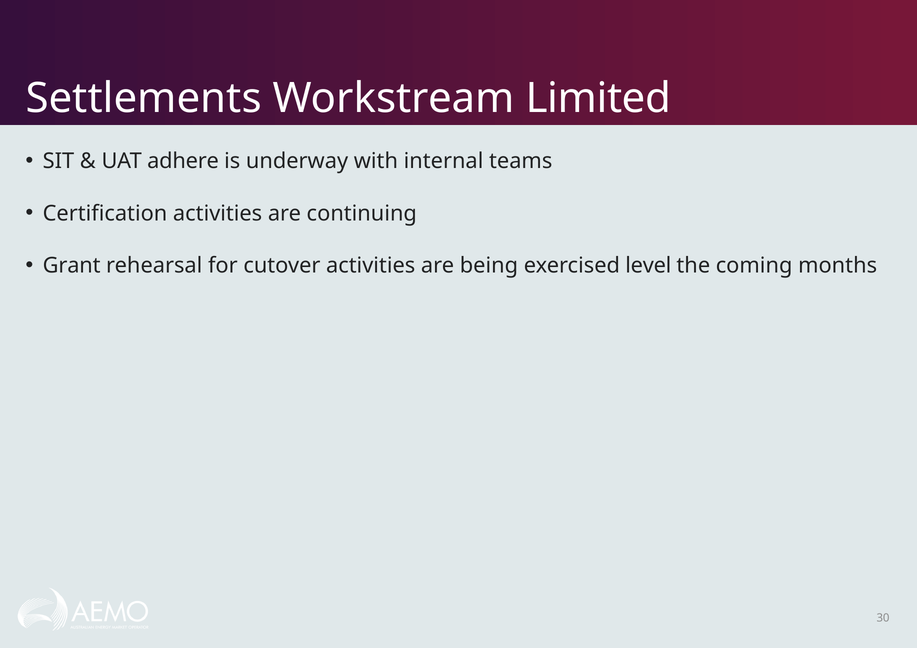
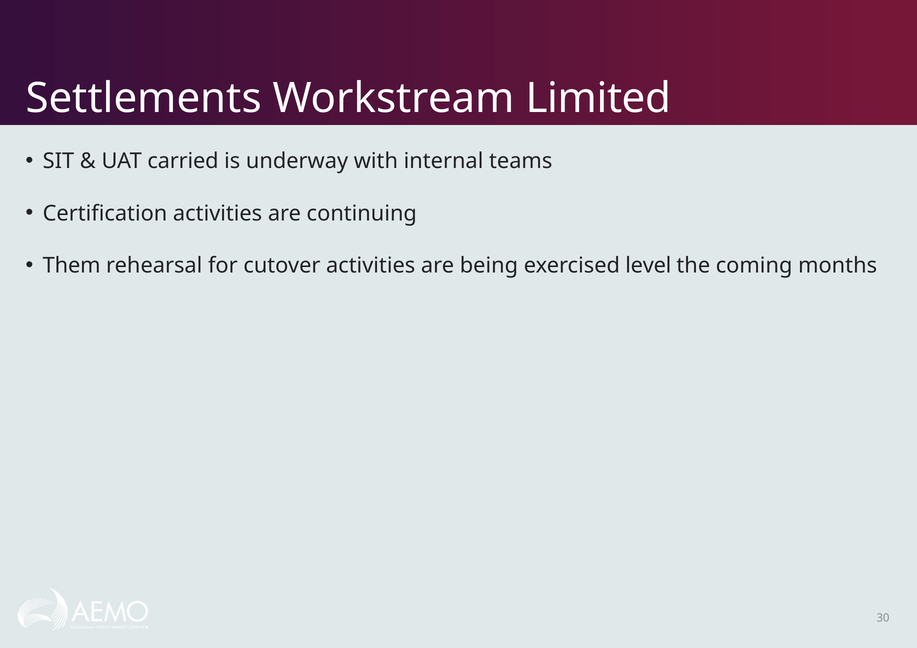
adhere: adhere -> carried
Grant: Grant -> Them
